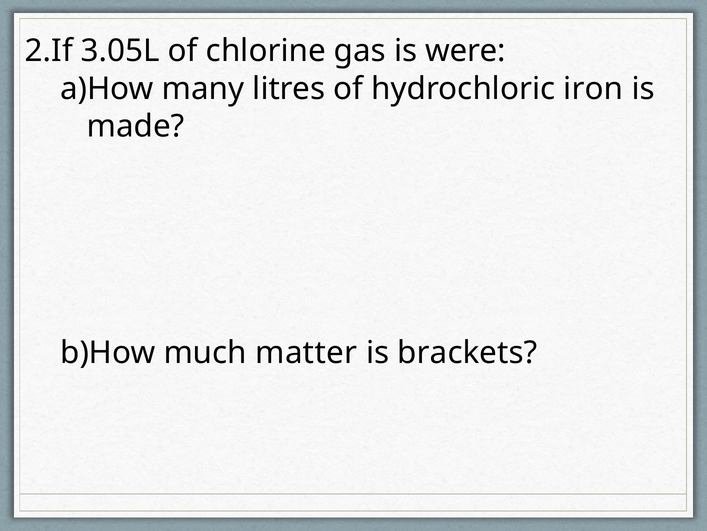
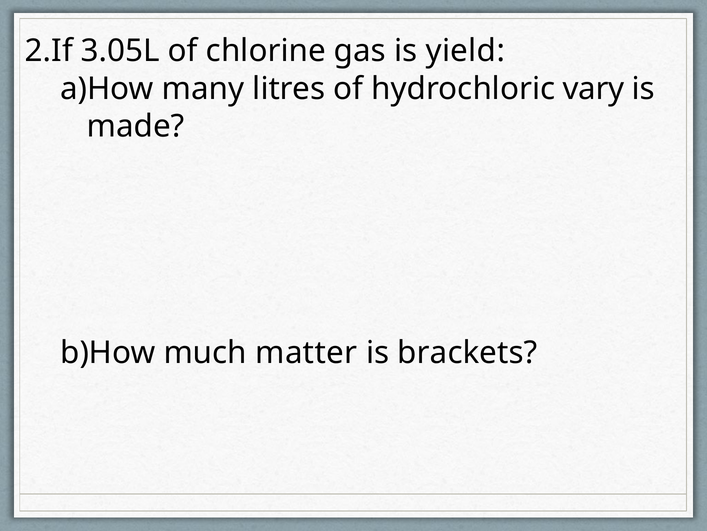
were: were -> yield
iron: iron -> vary
